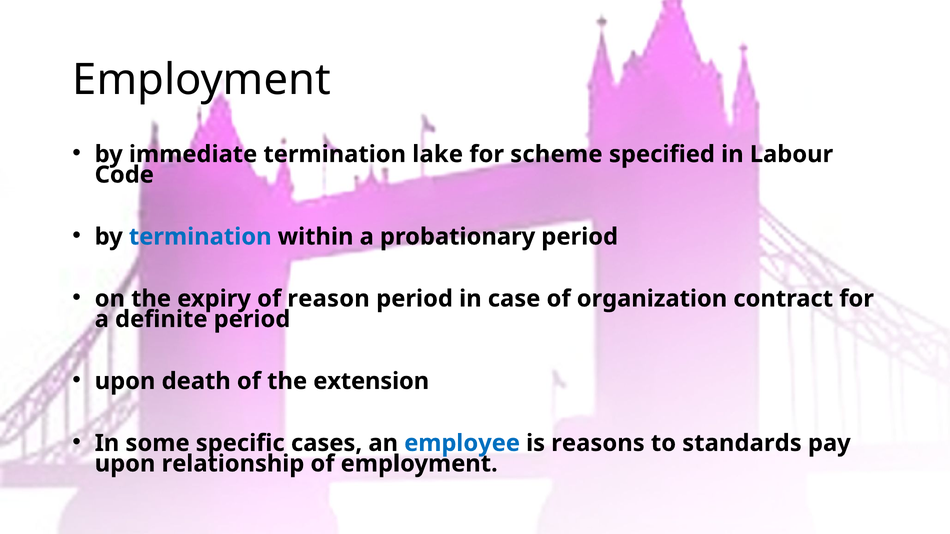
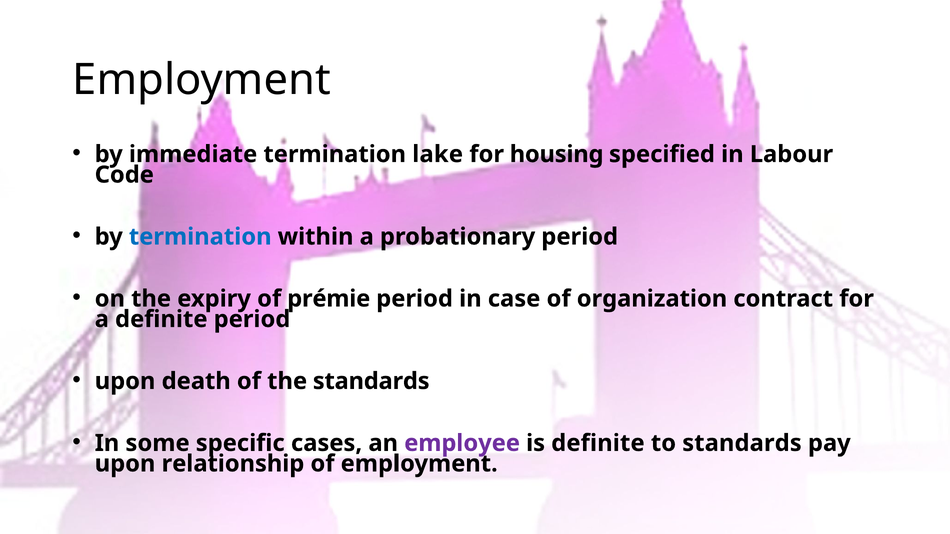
scheme: scheme -> housing
reason: reason -> prémie
the extension: extension -> standards
employee colour: blue -> purple
is reasons: reasons -> definite
